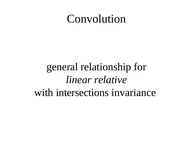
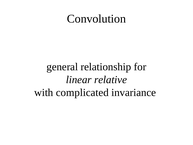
intersections: intersections -> complicated
